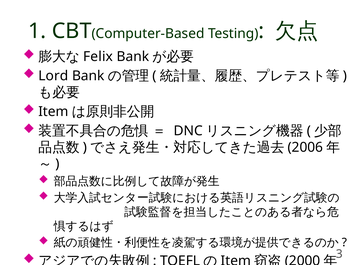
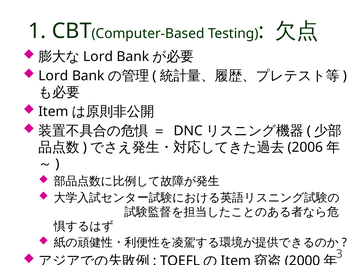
Felix at (98, 57): Felix -> Lord
